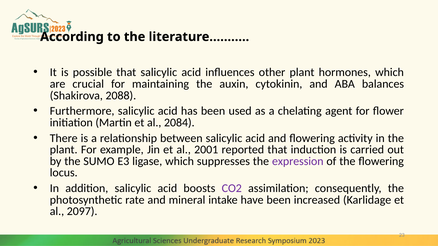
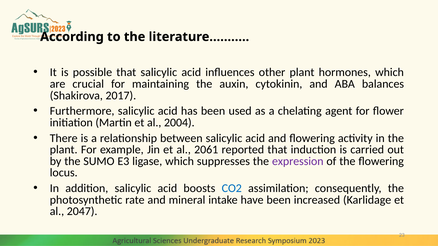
2088: 2088 -> 2017
2084: 2084 -> 2004
2001: 2001 -> 2061
CO2 colour: purple -> blue
2097: 2097 -> 2047
